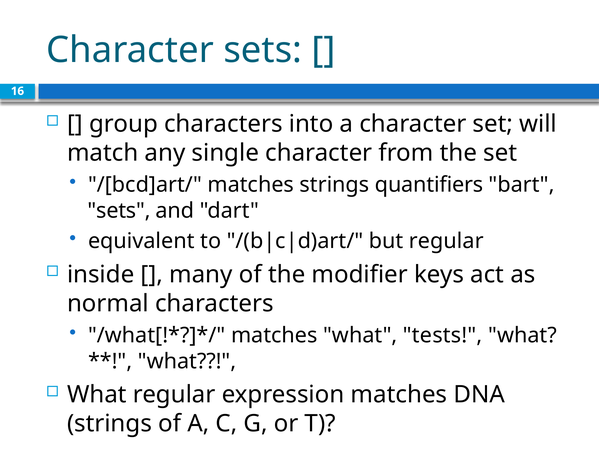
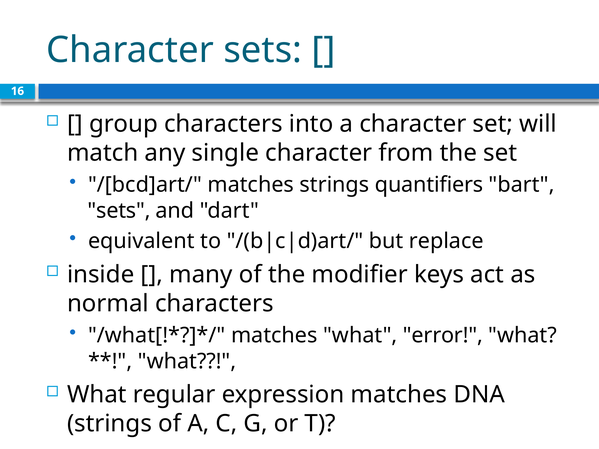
but regular: regular -> replace
tests: tests -> error
